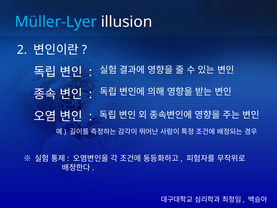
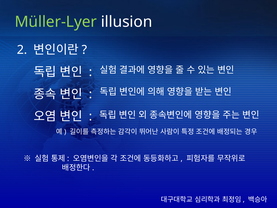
Müller-Lyer colour: light blue -> light green
